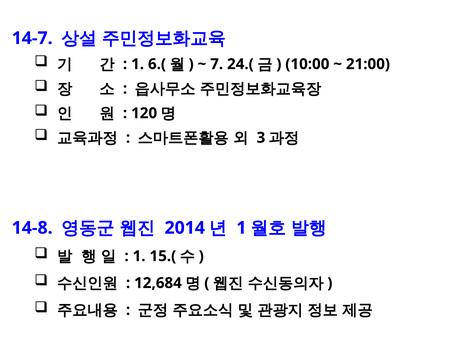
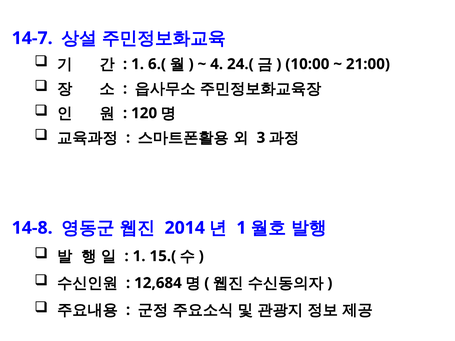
7: 7 -> 4
